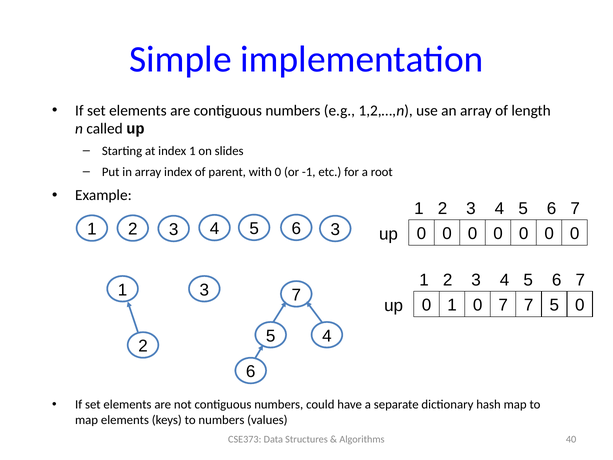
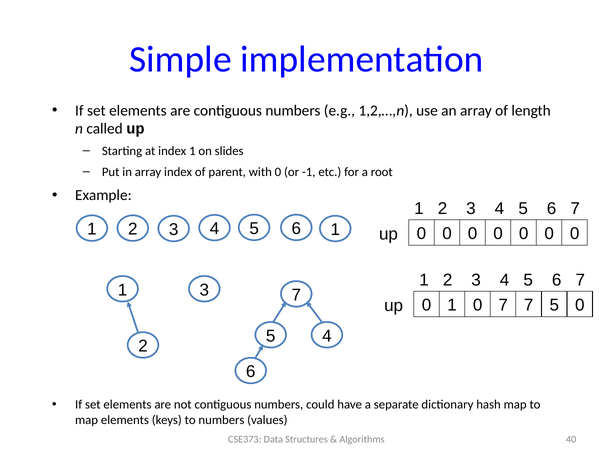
6 3: 3 -> 1
